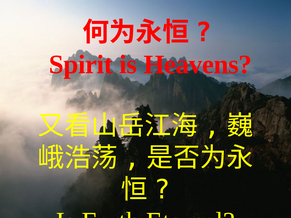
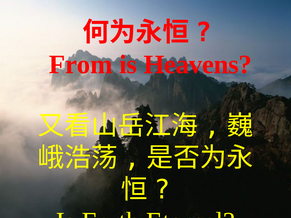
Spirit: Spirit -> From
